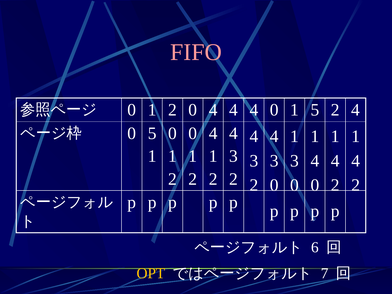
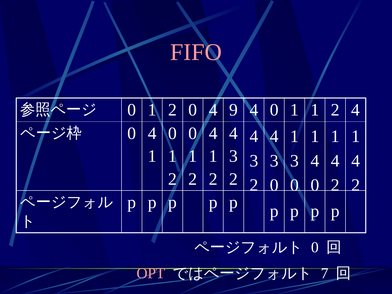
0 4 4: 4 -> 9
1 5: 5 -> 1
5 at (152, 133): 5 -> 4
6 at (315, 247): 6 -> 0
OPT colour: yellow -> pink
